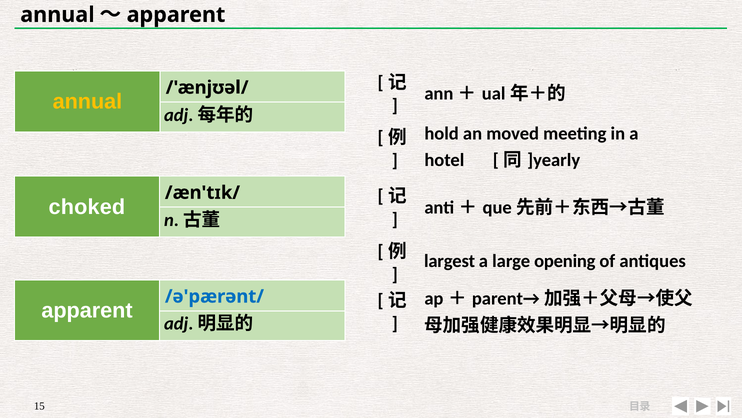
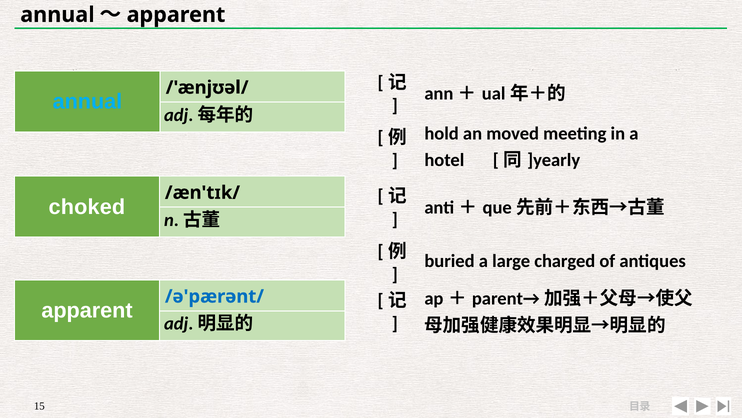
annual at (87, 102) colour: yellow -> light blue
largest: largest -> buried
opening: opening -> charged
